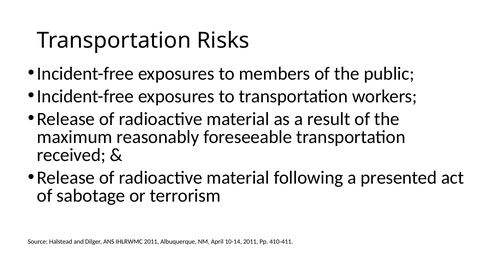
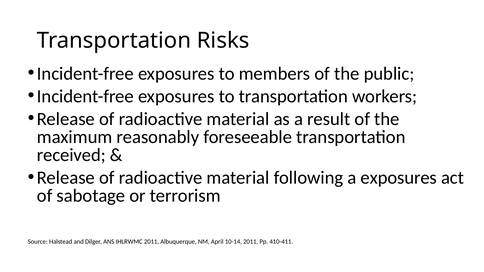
a presented: presented -> exposures
